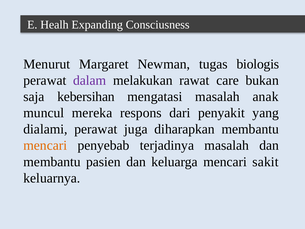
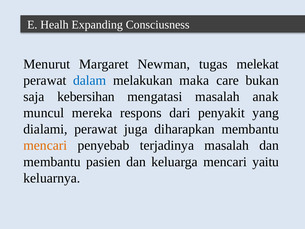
biologis: biologis -> melekat
dalam colour: purple -> blue
rawat: rawat -> maka
sakit: sakit -> yaitu
